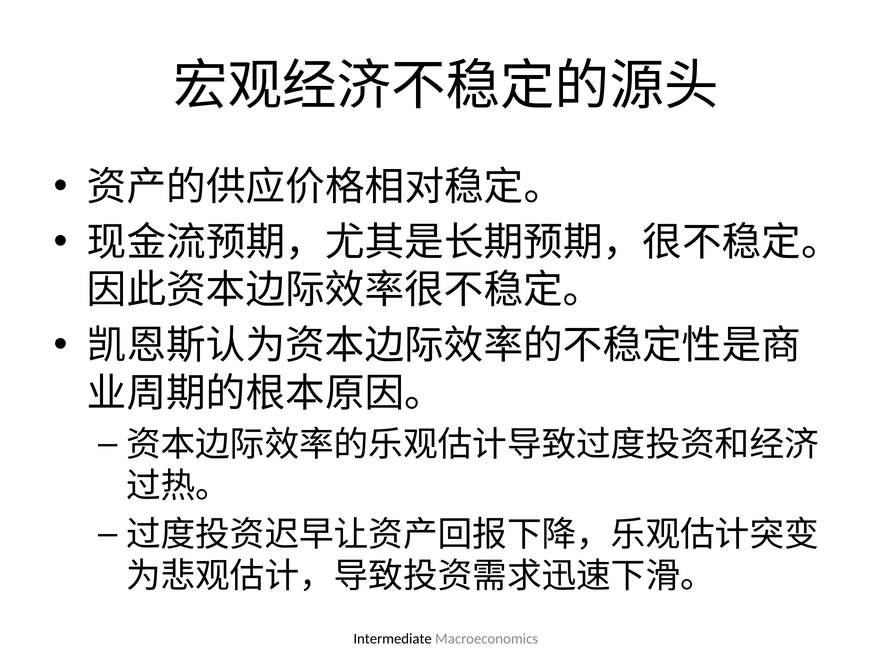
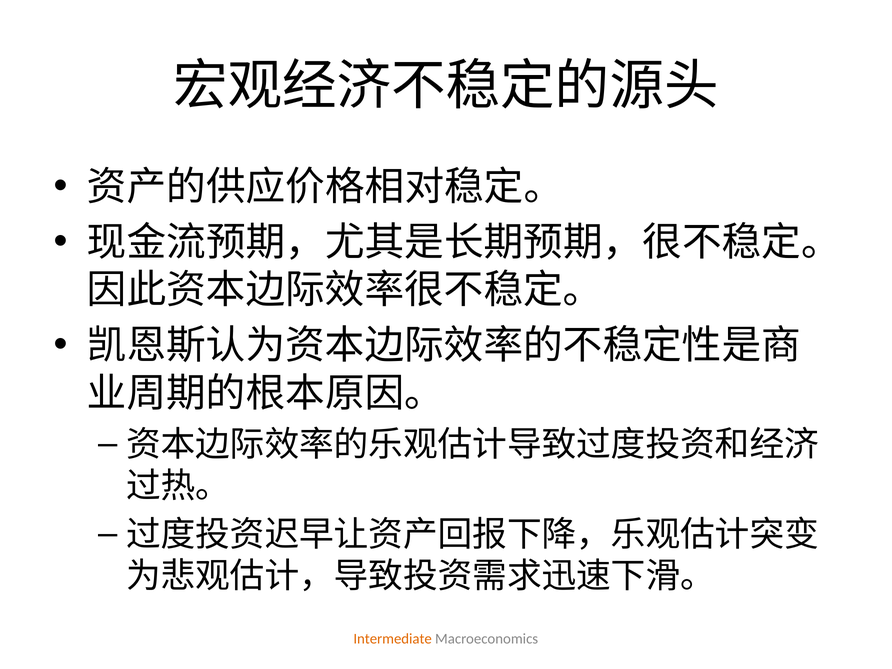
Intermediate colour: black -> orange
